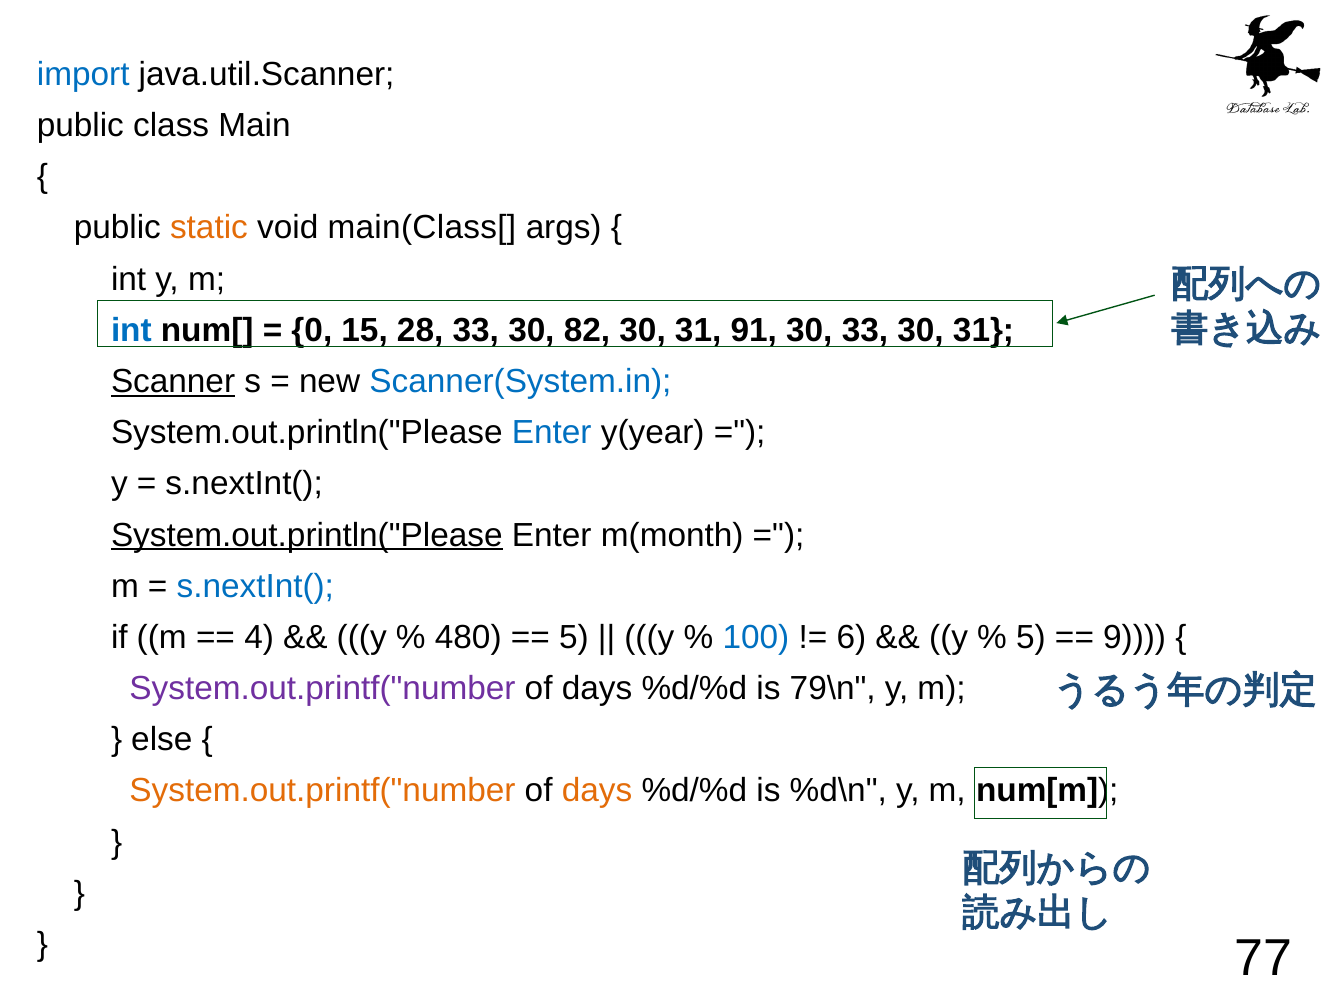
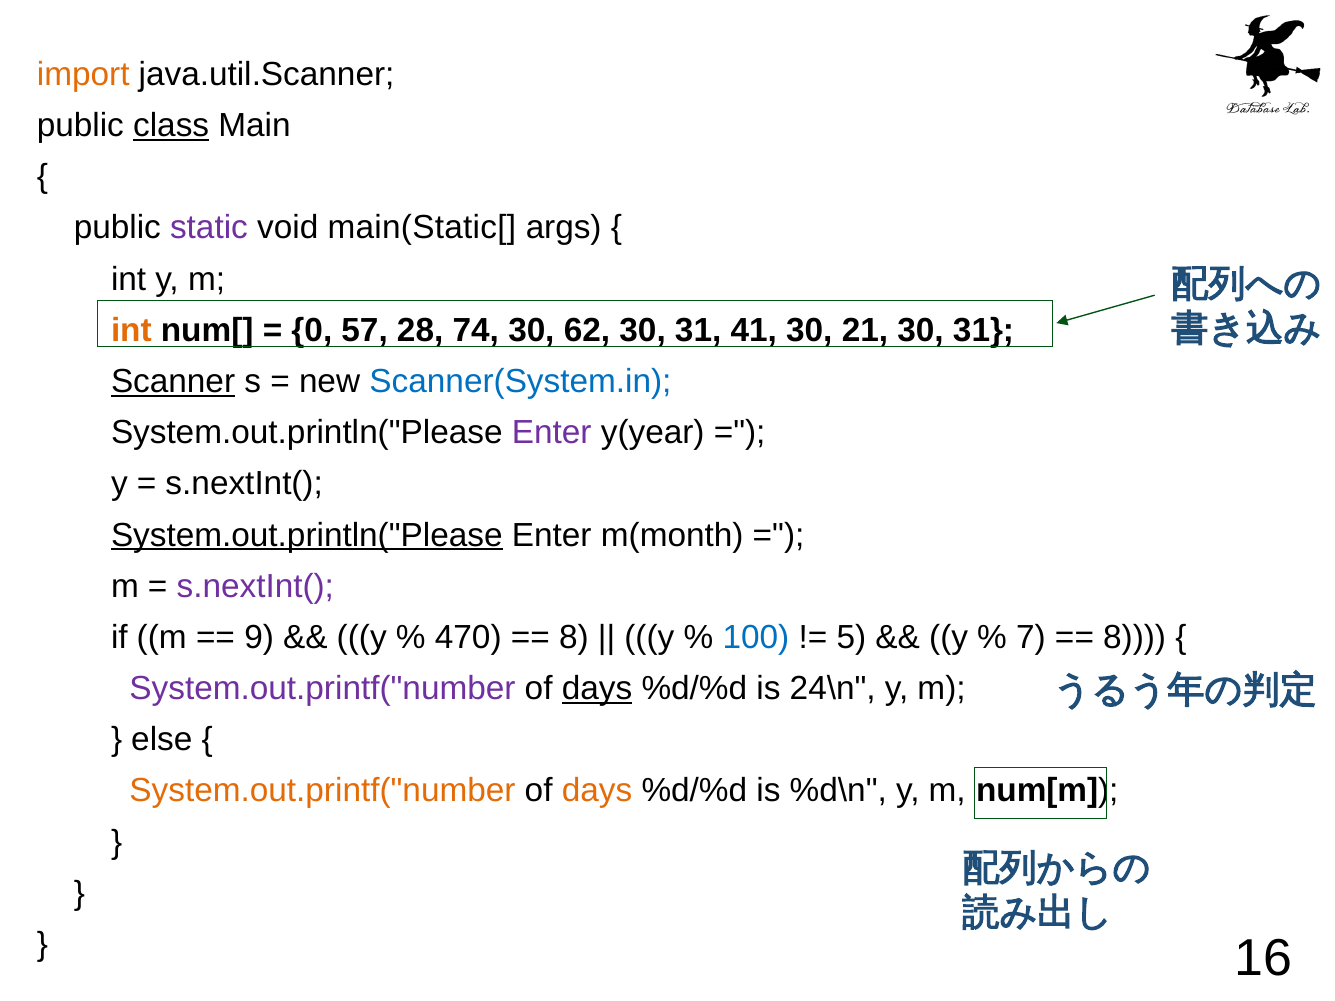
import colour: blue -> orange
class underline: none -> present
static colour: orange -> purple
main(Class[: main(Class[ -> main(Static[
int at (131, 330) colour: blue -> orange
15: 15 -> 57
28 33: 33 -> 74
82: 82 -> 62
91: 91 -> 41
30 33: 33 -> 21
Enter at (552, 433) colour: blue -> purple
s.nextInt( at (255, 586) colour: blue -> purple
4: 4 -> 9
480: 480 -> 470
5 at (574, 638): 5 -> 8
6: 6 -> 5
5 at (1031, 638): 5 -> 7
9 at (1135, 638): 9 -> 8
days at (597, 689) underline: none -> present
79\n: 79\n -> 24\n
77: 77 -> 16
